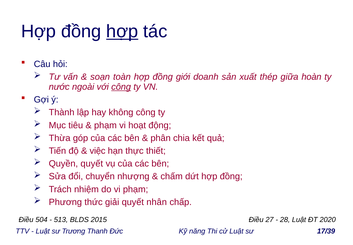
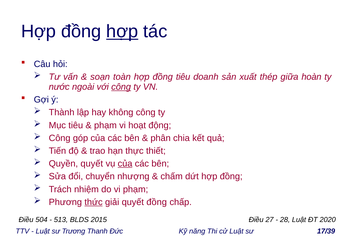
đồng giới: giới -> tiêu
Thừa at (60, 138): Thừa -> Công
việc: việc -> trao
của at (125, 163) underline: none -> present
thức underline: none -> present
quyết nhân: nhân -> đồng
